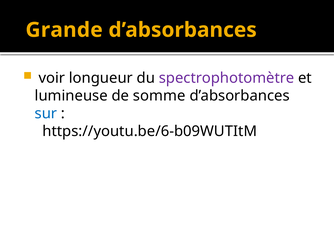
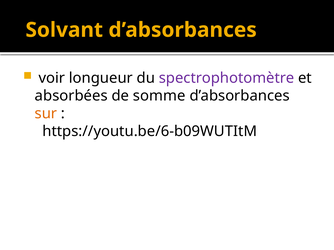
Grande: Grande -> Solvant
lumineuse: lumineuse -> absorbées
sur colour: blue -> orange
